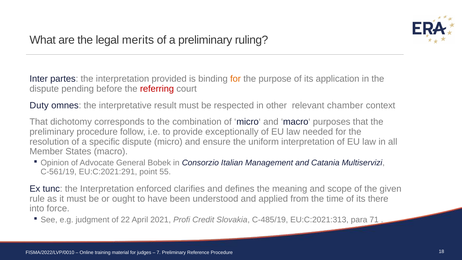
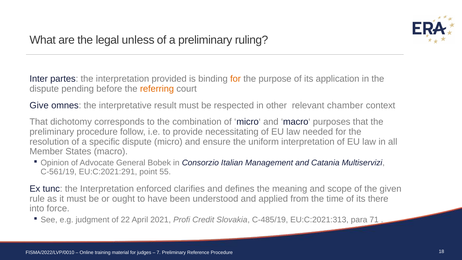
merits: merits -> unless
referring colour: red -> orange
Duty: Duty -> Give
exceptionally: exceptionally -> necessitating
